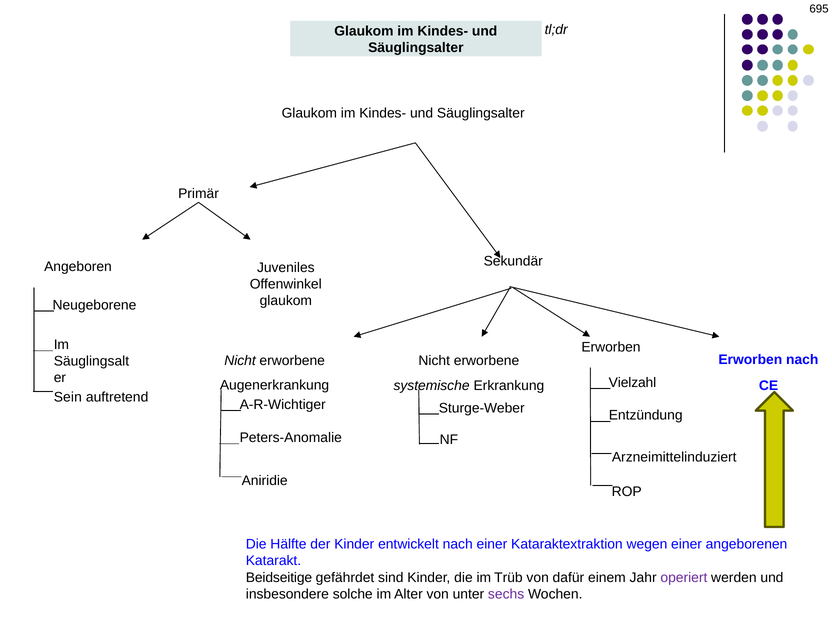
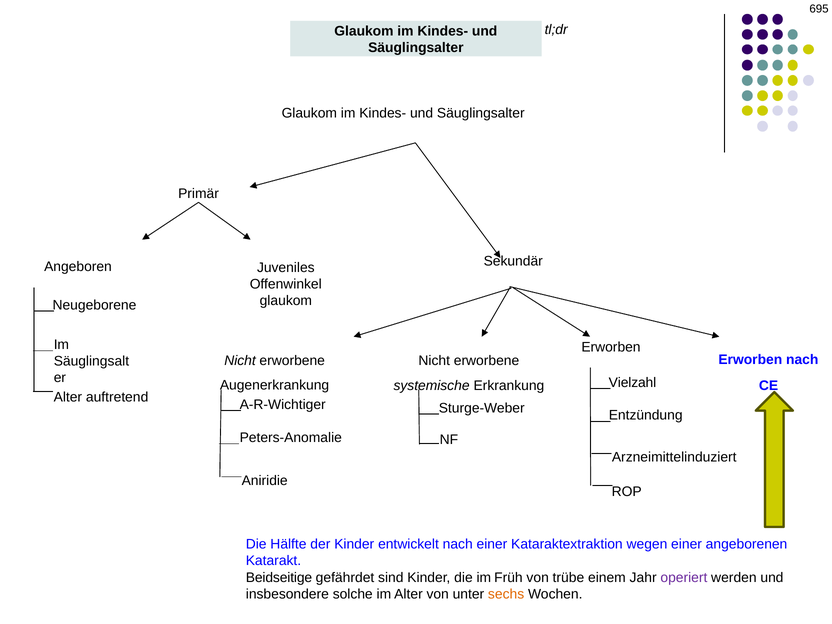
Sein at (68, 397): Sein -> Alter
Trüb: Trüb -> Früh
dafür: dafür -> trübe
sechs colour: purple -> orange
